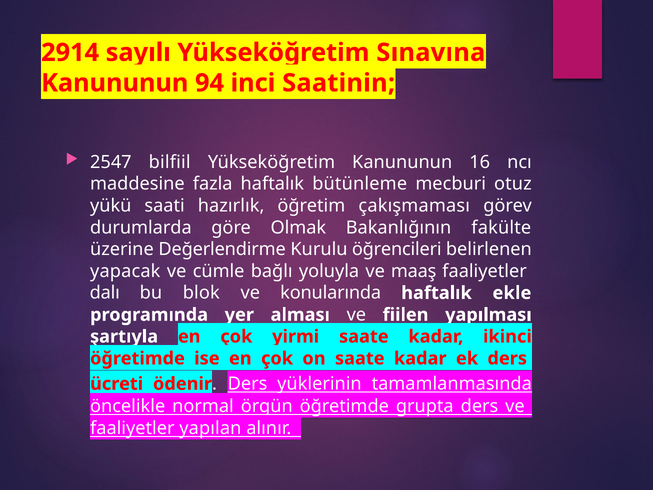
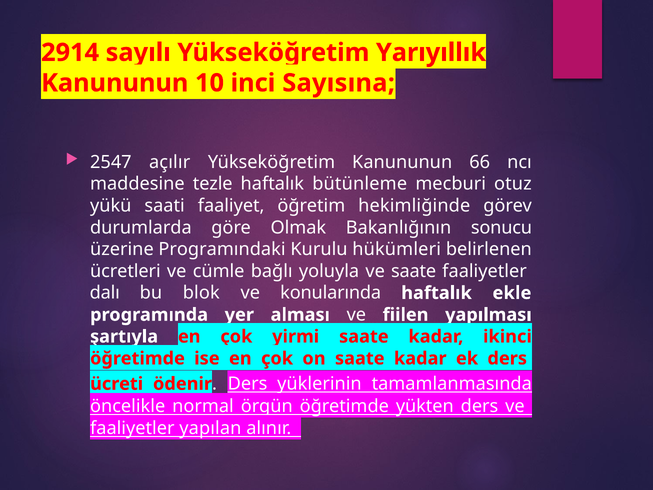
Sınavına: Sınavına -> Yarıyıllık
94: 94 -> 10
Saatinin: Saatinin -> Sayısına
bilfiil: bilfiil -> açılır
16: 16 -> 66
fazla: fazla -> tezle
hazırlık: hazırlık -> faaliyet
çakışmaması: çakışmaması -> hekimliğinde
fakülte: fakülte -> sonucu
Değerlendirme: Değerlendirme -> Programındaki
öğrencileri: öğrencileri -> hükümleri
yapacak: yapacak -> ücretleri
ve maaş: maaş -> saate
grupta: grupta -> yükten
